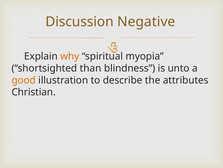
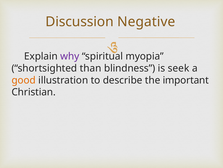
why colour: orange -> purple
unto: unto -> seek
attributes: attributes -> important
